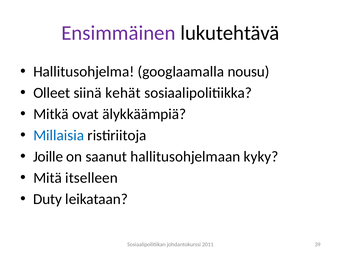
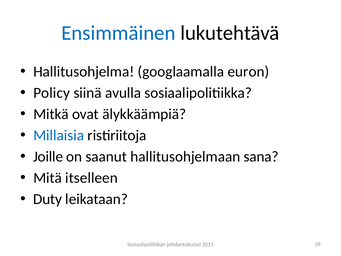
Ensimmäinen colour: purple -> blue
nousu: nousu -> euron
Olleet: Olleet -> Policy
kehät: kehät -> avulla
kyky: kyky -> sana
